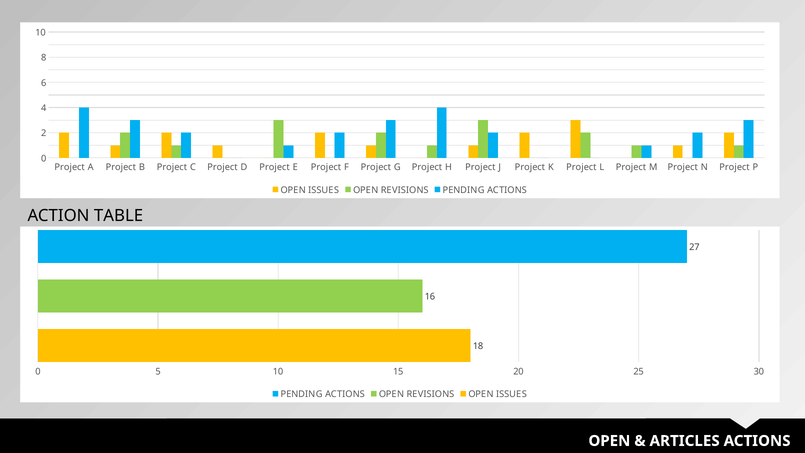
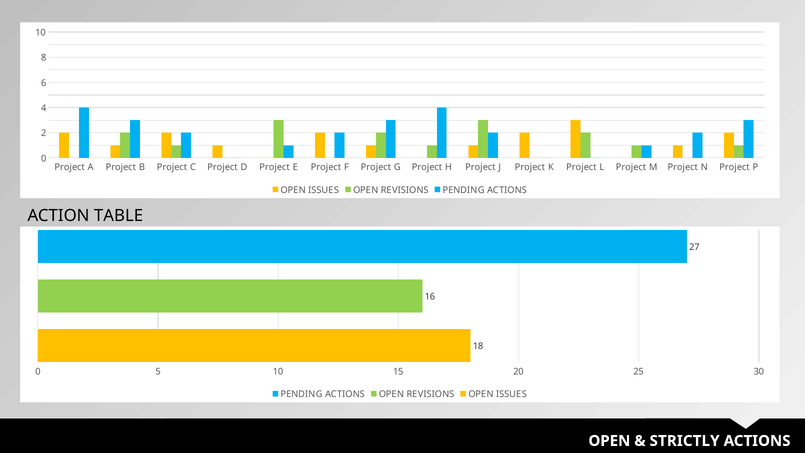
ARTICLES: ARTICLES -> STRICTLY
